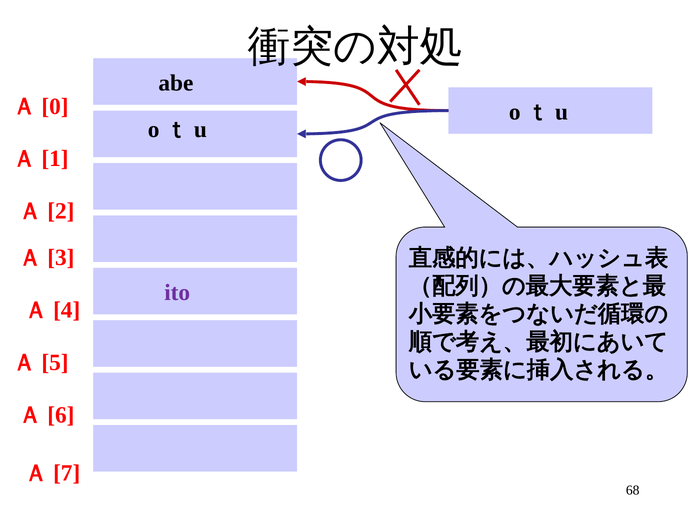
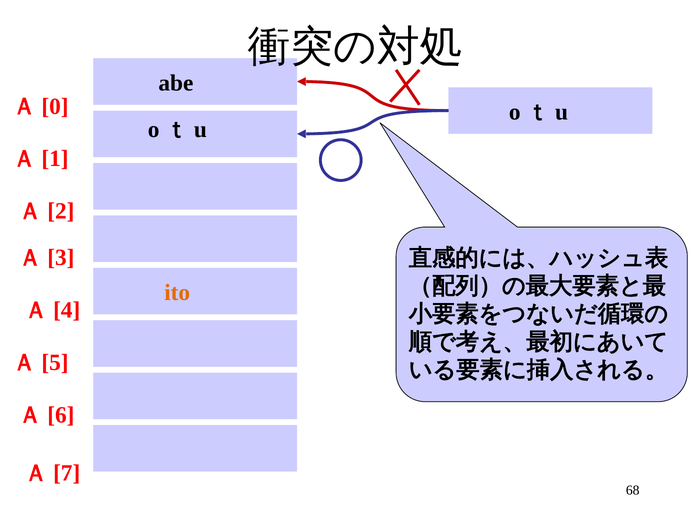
ito colour: purple -> orange
